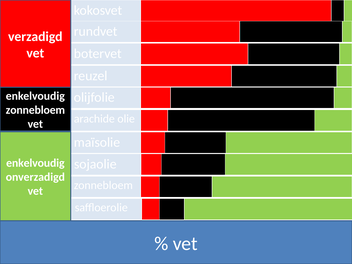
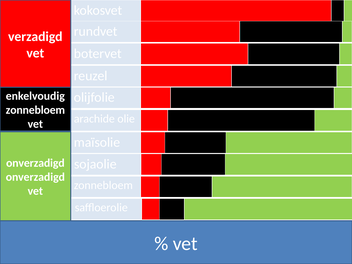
enkelvoudig at (35, 163): enkelvoudig -> onverzadigd
